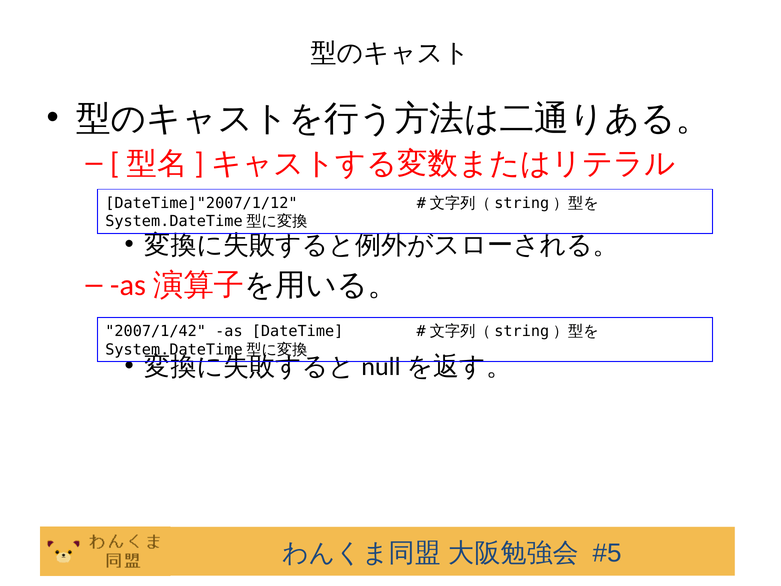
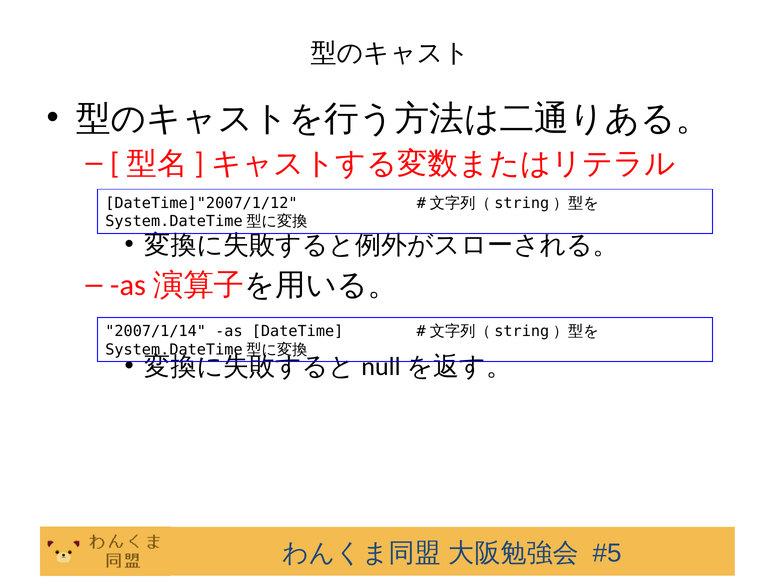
2007/1/42: 2007/1/42 -> 2007/1/14
